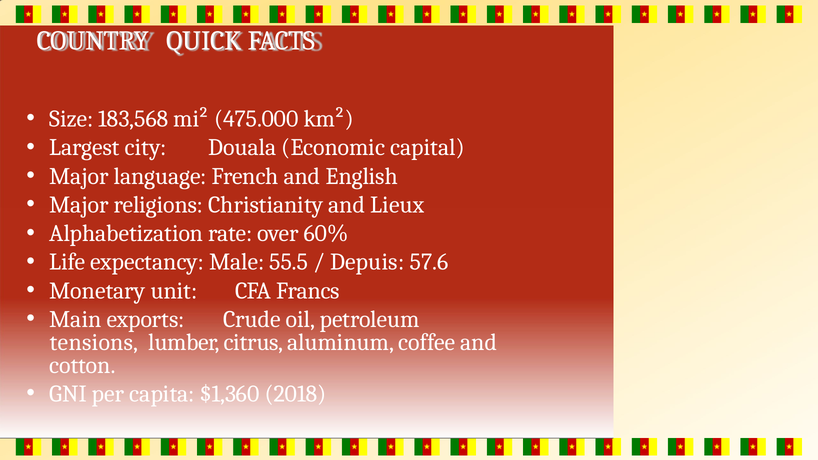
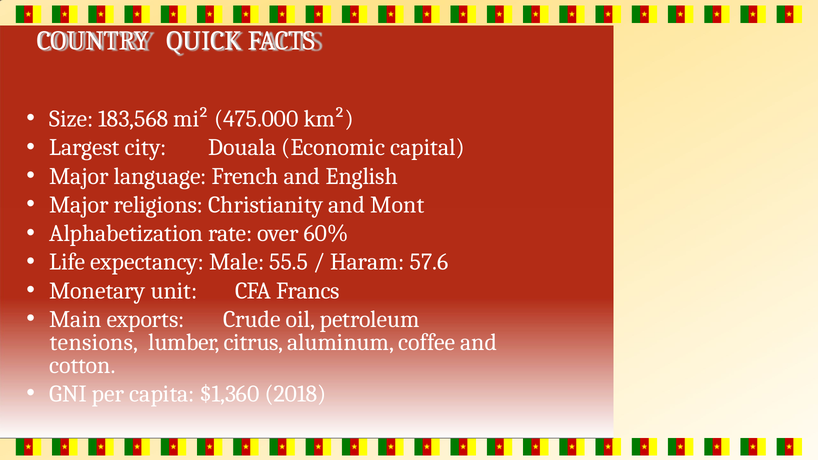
Lieux: Lieux -> Mont
Depuis: Depuis -> Haram
